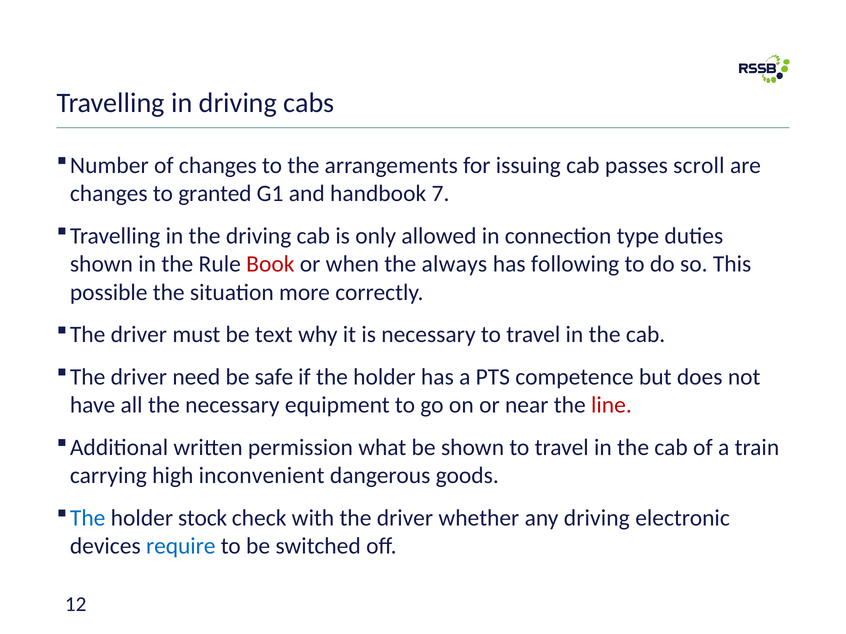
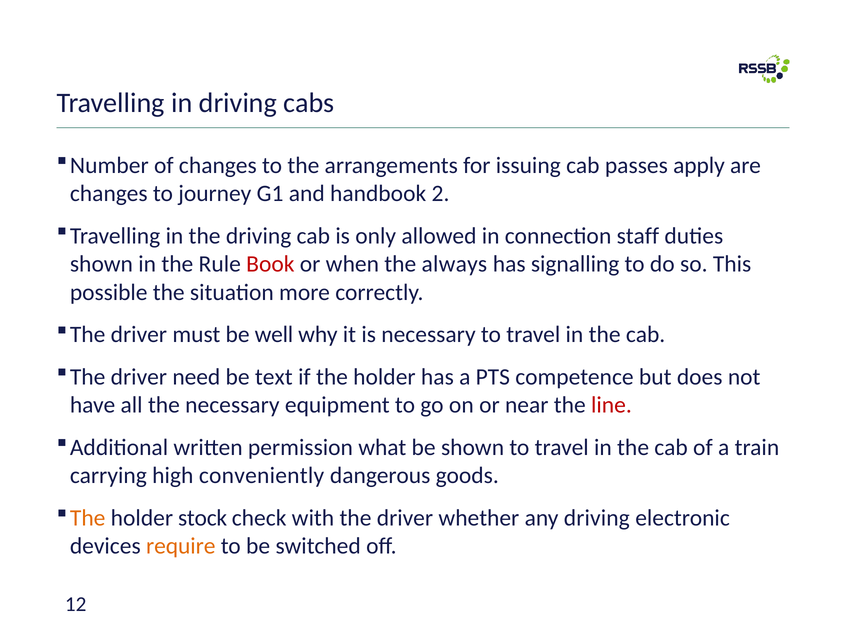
scroll: scroll -> apply
granted: granted -> journey
7: 7 -> 2
type: type -> staff
following: following -> signalling
text: text -> well
safe: safe -> text
inconvenient: inconvenient -> conveniently
The at (88, 518) colour: blue -> orange
require colour: blue -> orange
